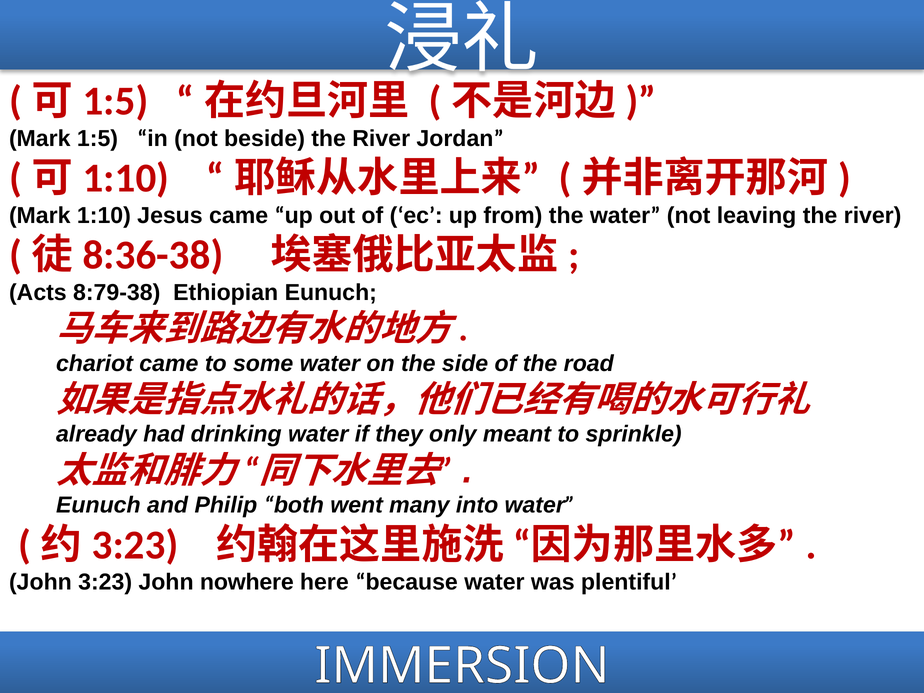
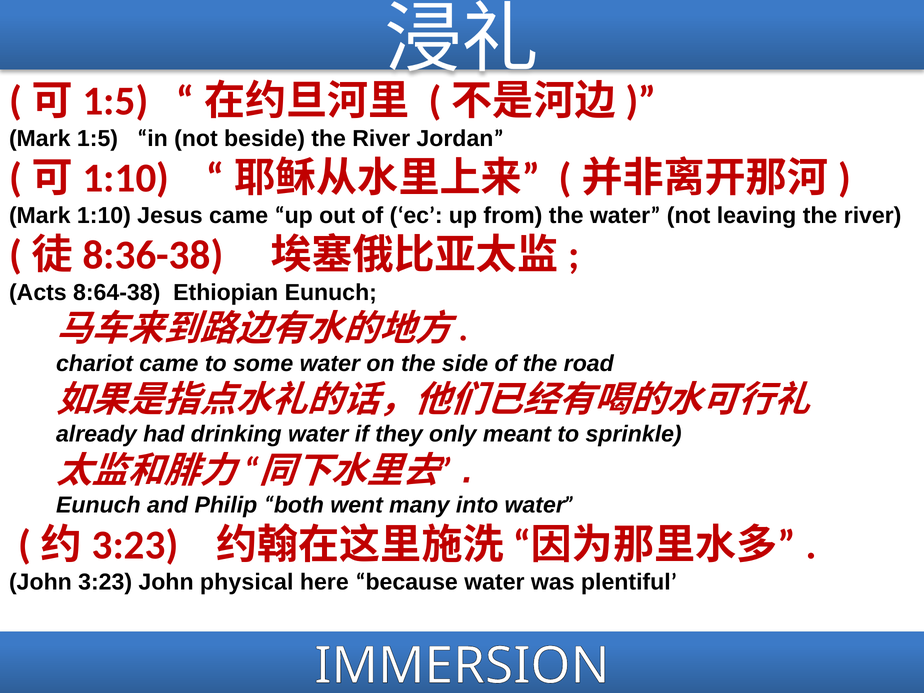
8:79-38: 8:79-38 -> 8:64-38
nowhere: nowhere -> physical
